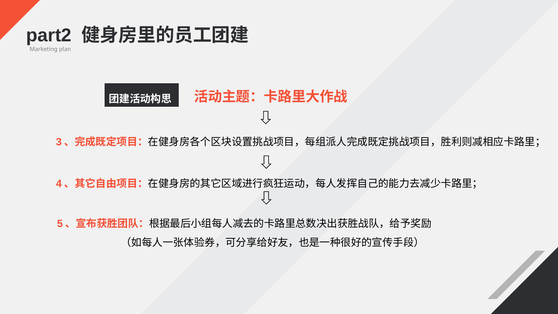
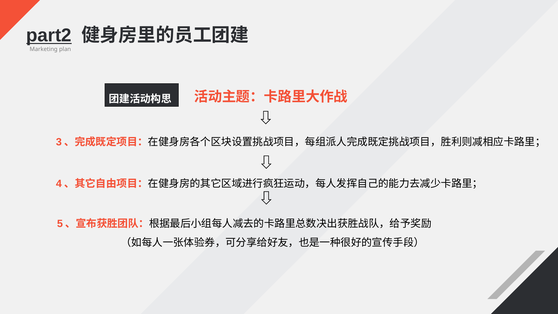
part2 underline: none -> present
